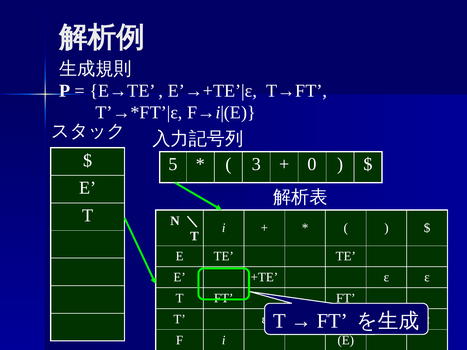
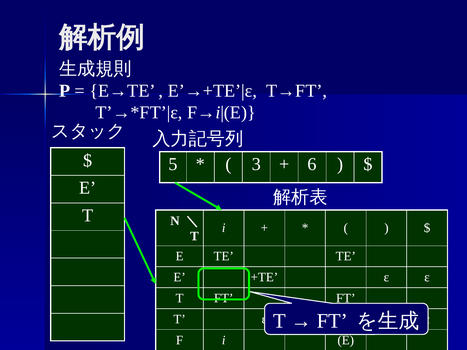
0: 0 -> 6
